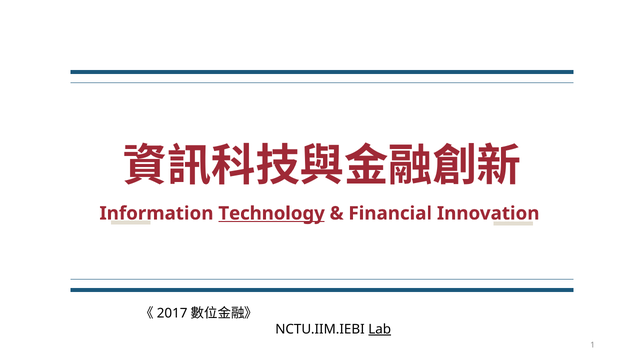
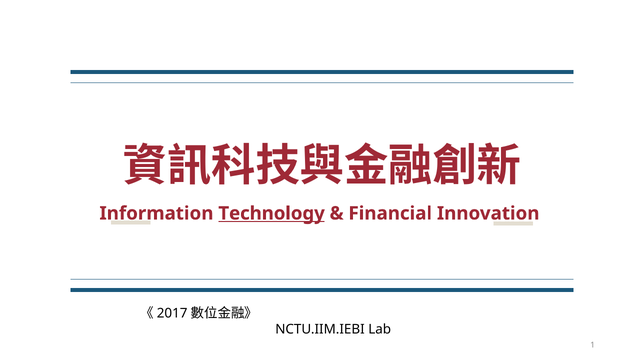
Lab underline: present -> none
